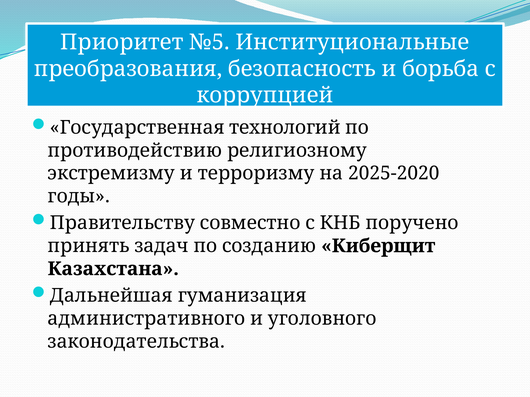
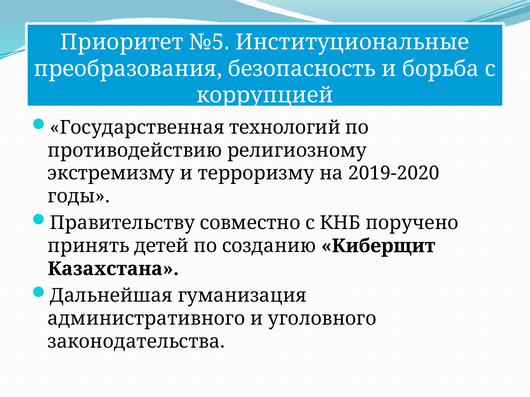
2025-2020: 2025-2020 -> 2019-2020
задач: задач -> детей
